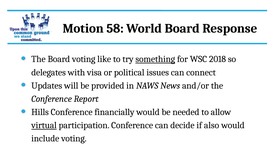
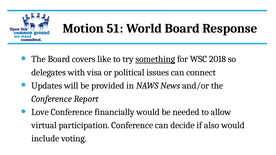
58: 58 -> 51
Board voting: voting -> covers
Hills: Hills -> Love
virtual underline: present -> none
